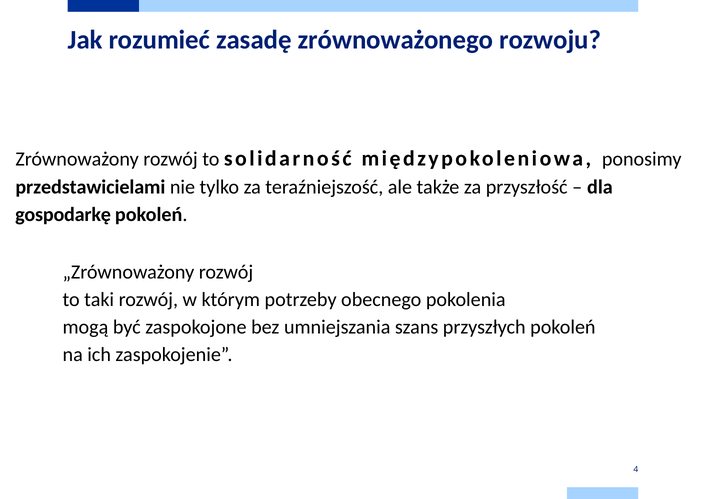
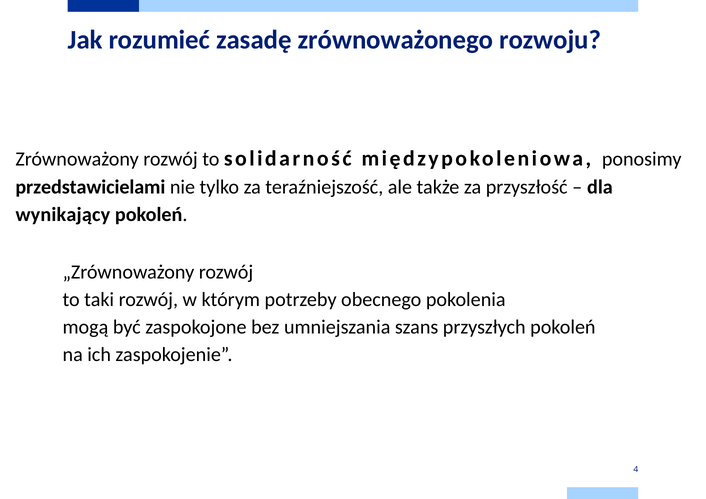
gospodarkę: gospodarkę -> wynikający
